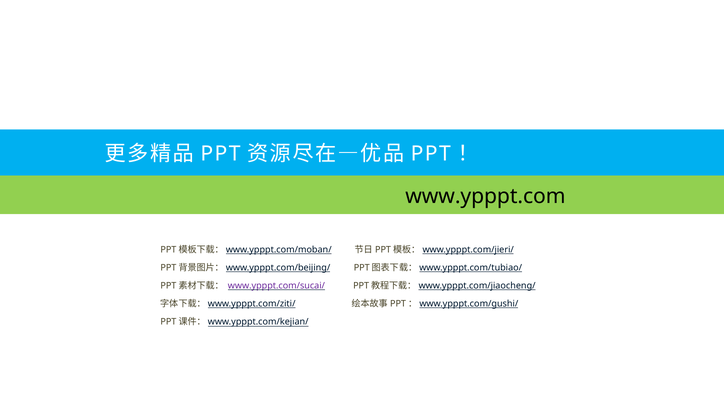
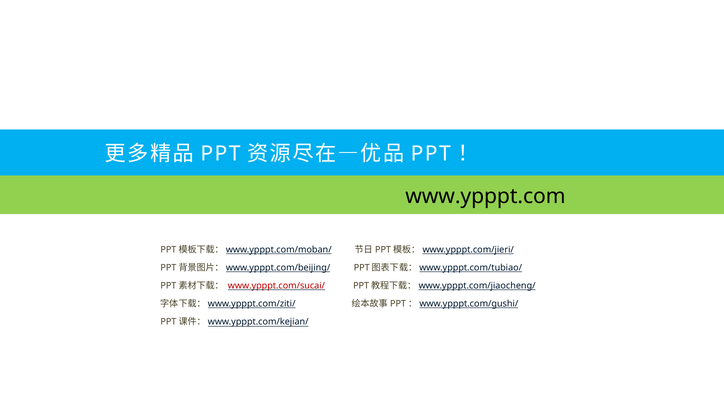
www.ypppt.com/sucai/ colour: purple -> red
